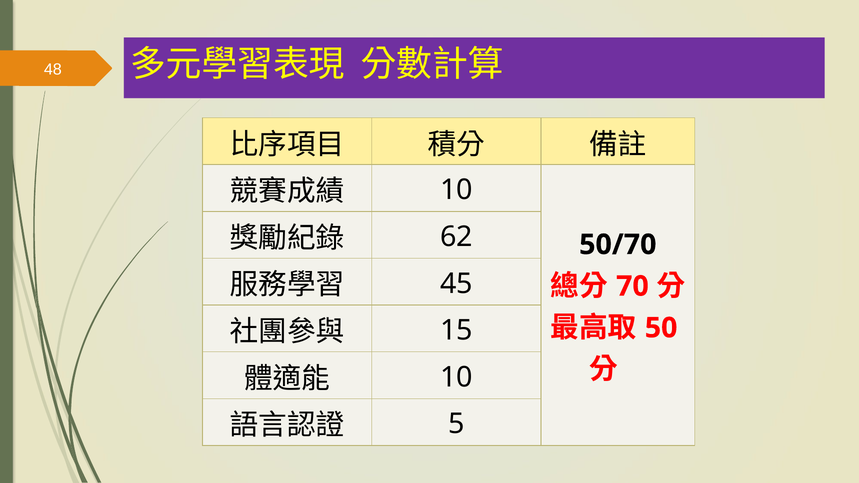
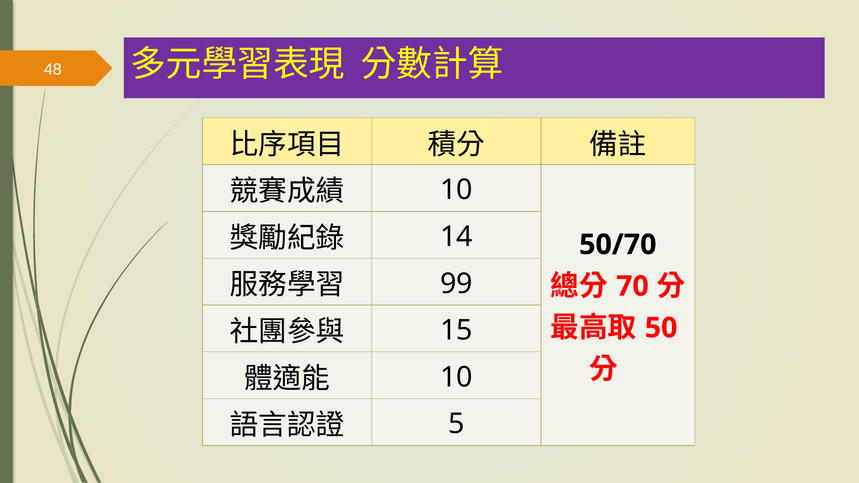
62: 62 -> 14
45: 45 -> 99
